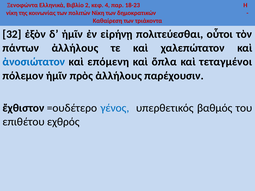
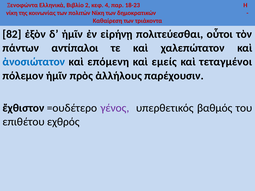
32: 32 -> 82
πάντων ἀλλήλους: ἀλλήλους -> αντίπαλοι
ὅπλα: ὅπλα -> εμείς
γένος colour: blue -> purple
